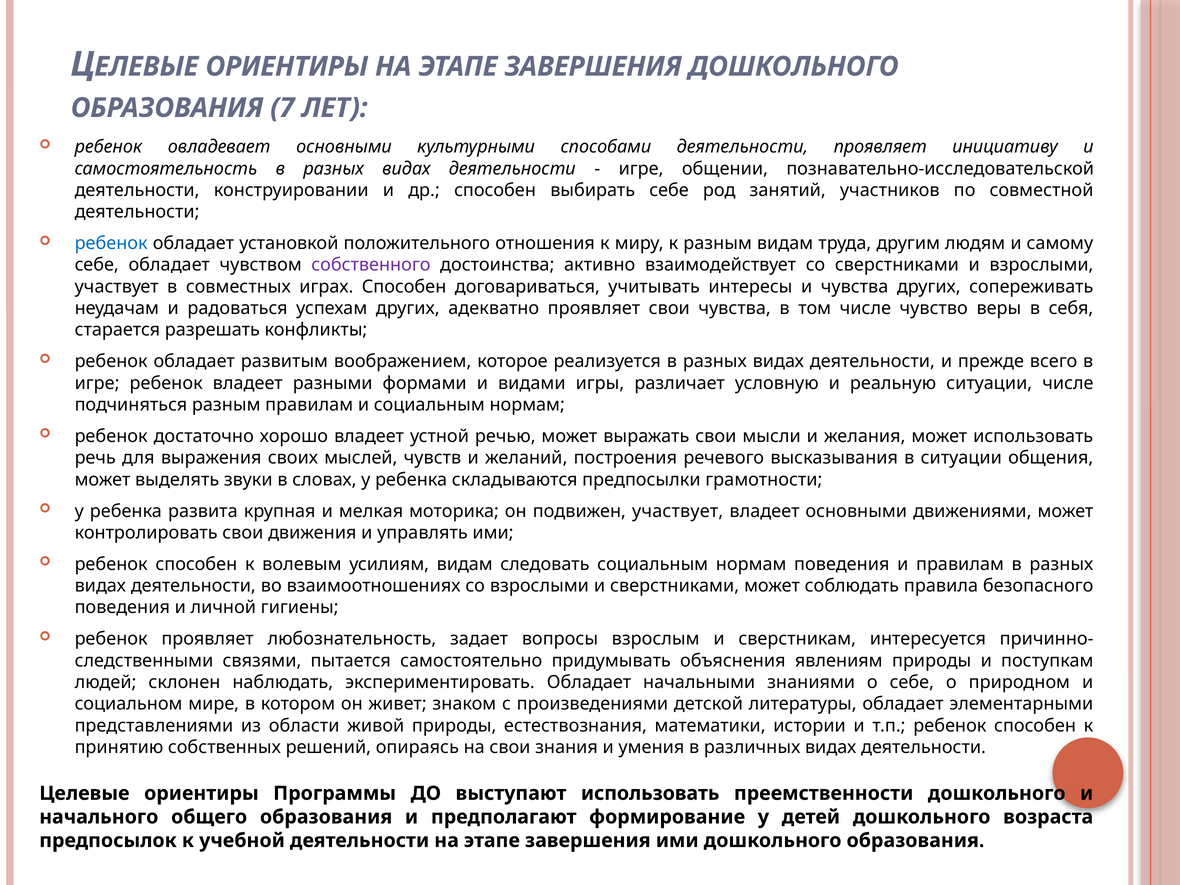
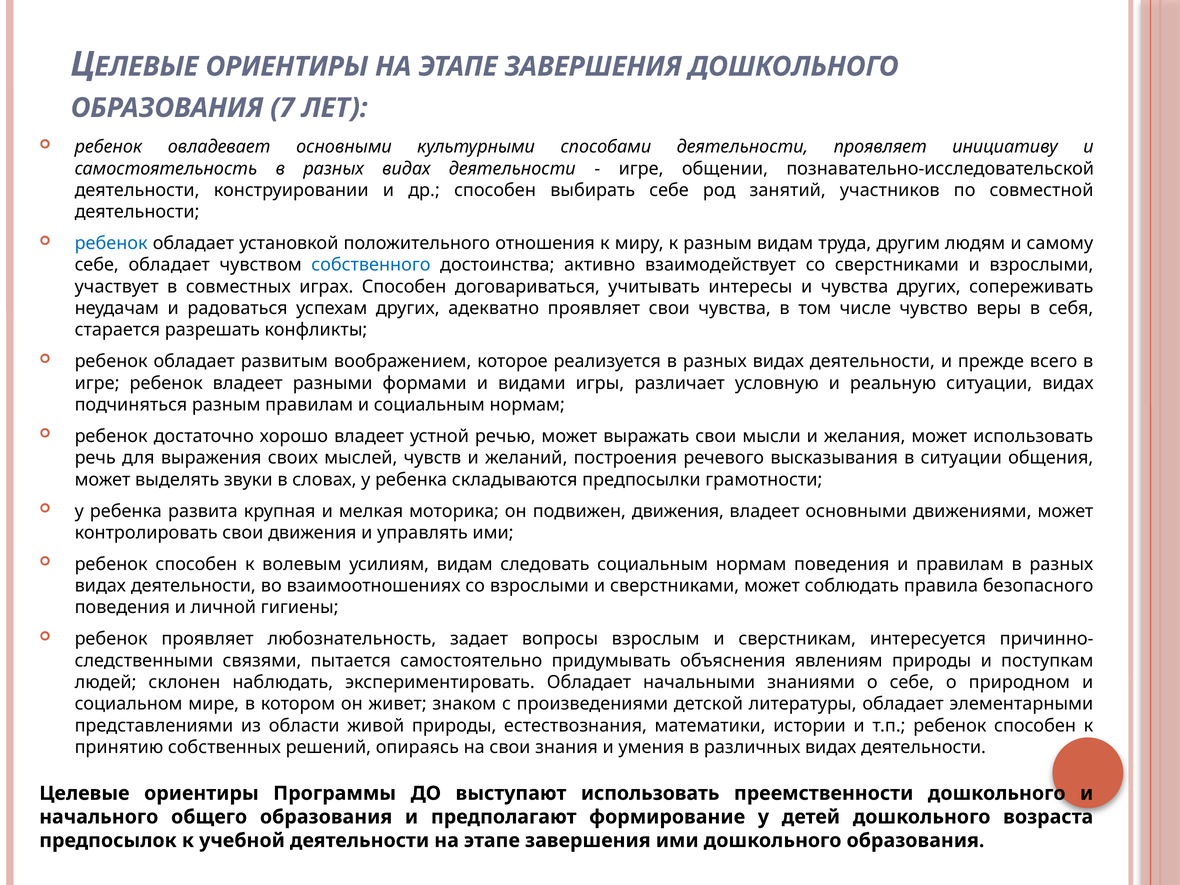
собственного colour: purple -> blue
ситуации числе: числе -> видах
подвижен участвует: участвует -> движения
